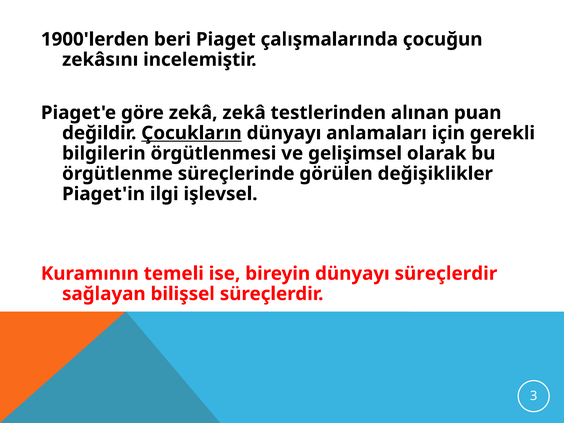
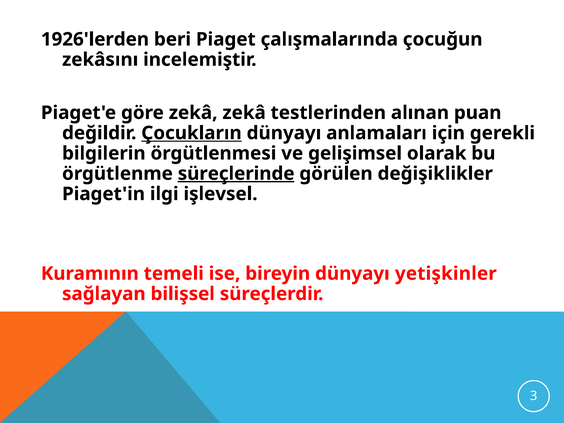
1900'lerden: 1900'lerden -> 1926'lerden
süreçlerinde underline: none -> present
dünyayı süreçlerdir: süreçlerdir -> yetişkinler
